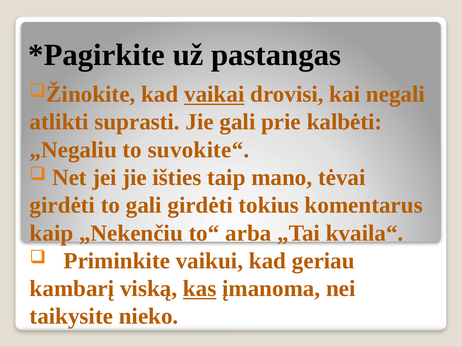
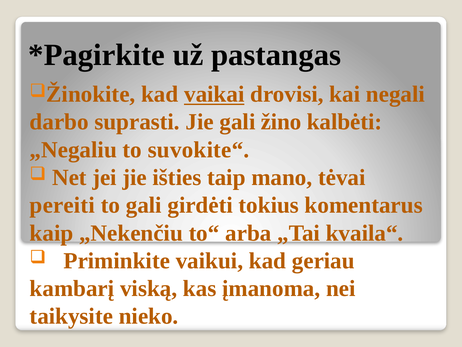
atlikti: atlikti -> darbo
prie: prie -> žino
girdėti at (62, 205): girdėti -> pereiti
kas underline: present -> none
